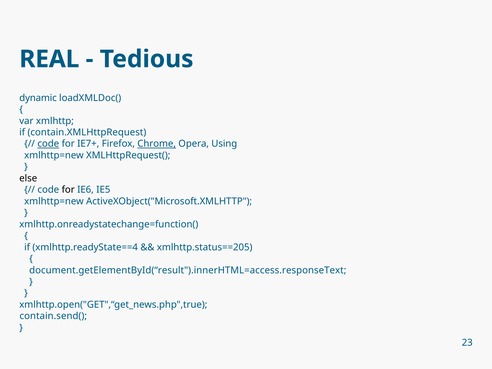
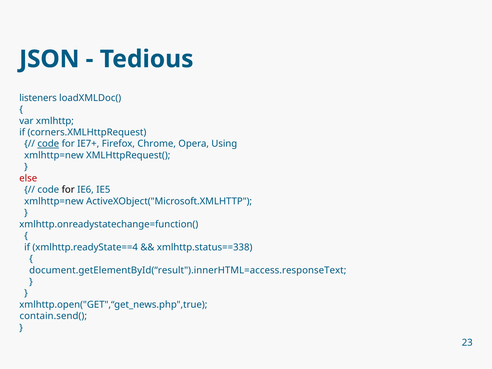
REAL: REAL -> JSON
dynamic: dynamic -> listeners
contain.XMLHttpRequest: contain.XMLHttpRequest -> corners.XMLHttpRequest
Chrome underline: present -> none
else colour: black -> red
xmlhttp.status==205: xmlhttp.status==205 -> xmlhttp.status==338
